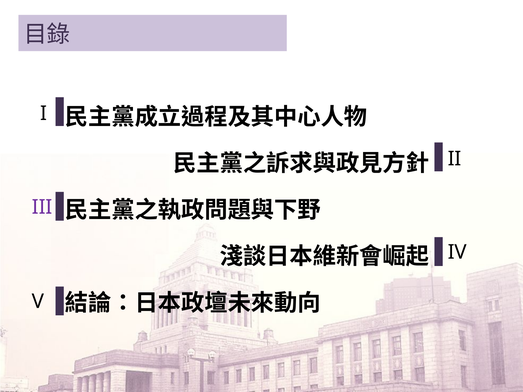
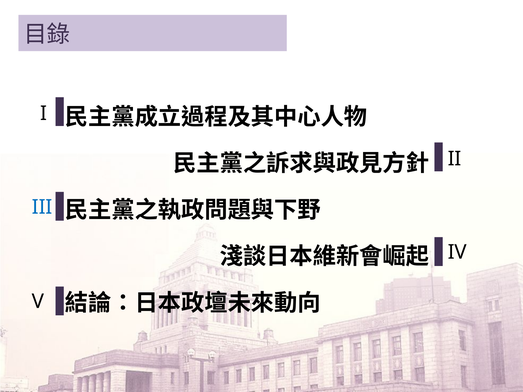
III colour: purple -> blue
